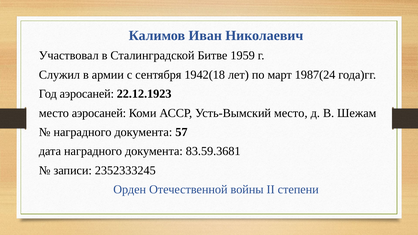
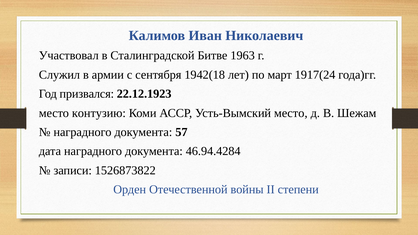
1959: 1959 -> 1963
1987(24: 1987(24 -> 1917(24
Год аэросаней: аэросаней -> призвался
место аэросаней: аэросаней -> контузию
83.59.3681: 83.59.3681 -> 46.94.4284
2352333245: 2352333245 -> 1526873822
